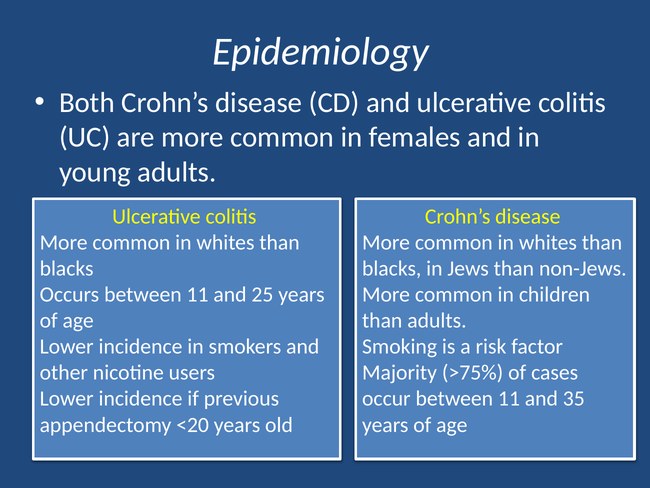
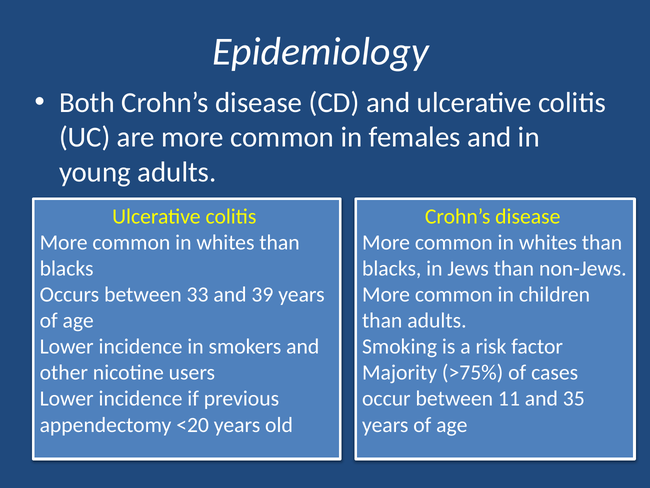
Occurs between 11: 11 -> 33
25: 25 -> 39
